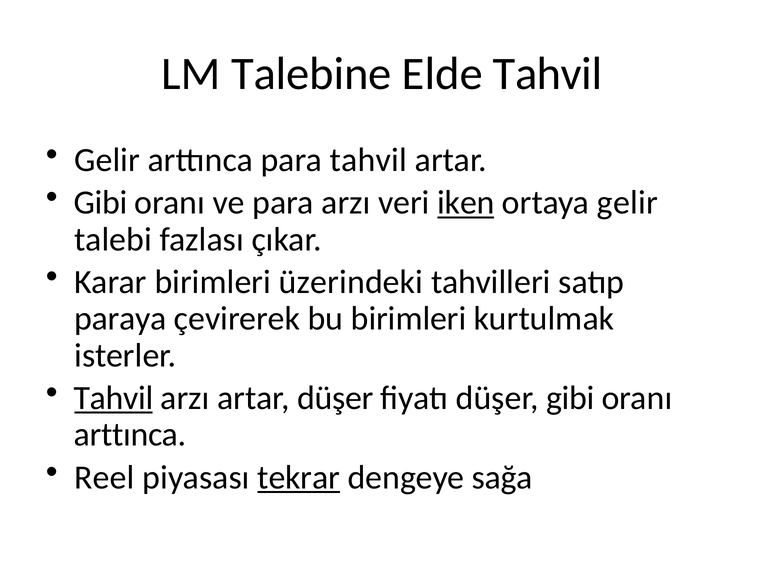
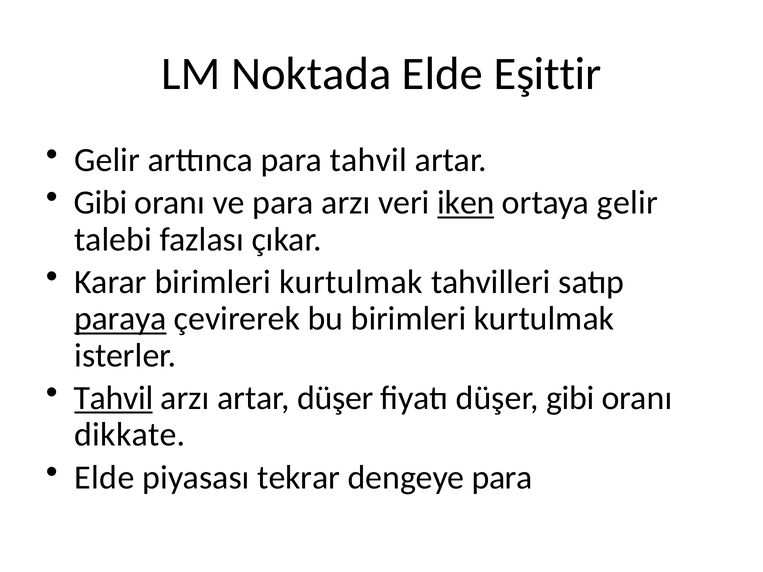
Talebine: Talebine -> Noktada
Elde Tahvil: Tahvil -> Eşittir
Karar birimleri üzerindeki: üzerindeki -> kurtulmak
paraya underline: none -> present
arttınca at (130, 435): arttınca -> dikkate
Reel at (105, 478): Reel -> Elde
tekrar underline: present -> none
dengeye sağa: sağa -> para
